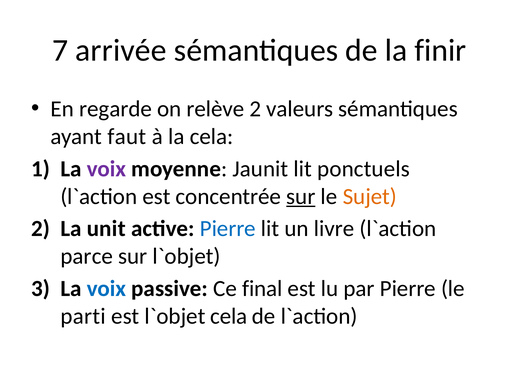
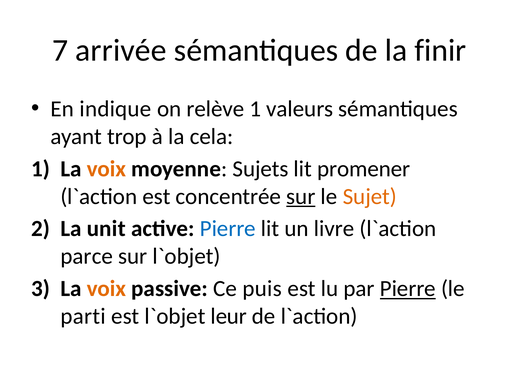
regarde: regarde -> indique
relève 2: 2 -> 1
faut: faut -> trop
voix at (106, 169) colour: purple -> orange
Jaunit: Jaunit -> Sujets
ponctuels: ponctuels -> promener
voix at (106, 289) colour: blue -> orange
final: final -> puis
Pierre at (408, 289) underline: none -> present
cela at (229, 317): cela -> leur
